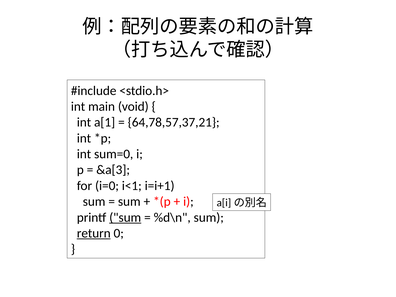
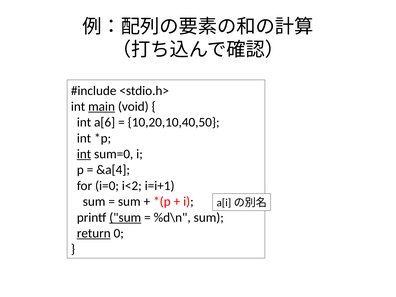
main underline: none -> present
a[1: a[1 -> a[6
64,78,57,37,21: 64,78,57,37,21 -> 10,20,10,40,50
int at (84, 154) underline: none -> present
&a[3: &a[3 -> &a[4
i<1: i<1 -> i<2
